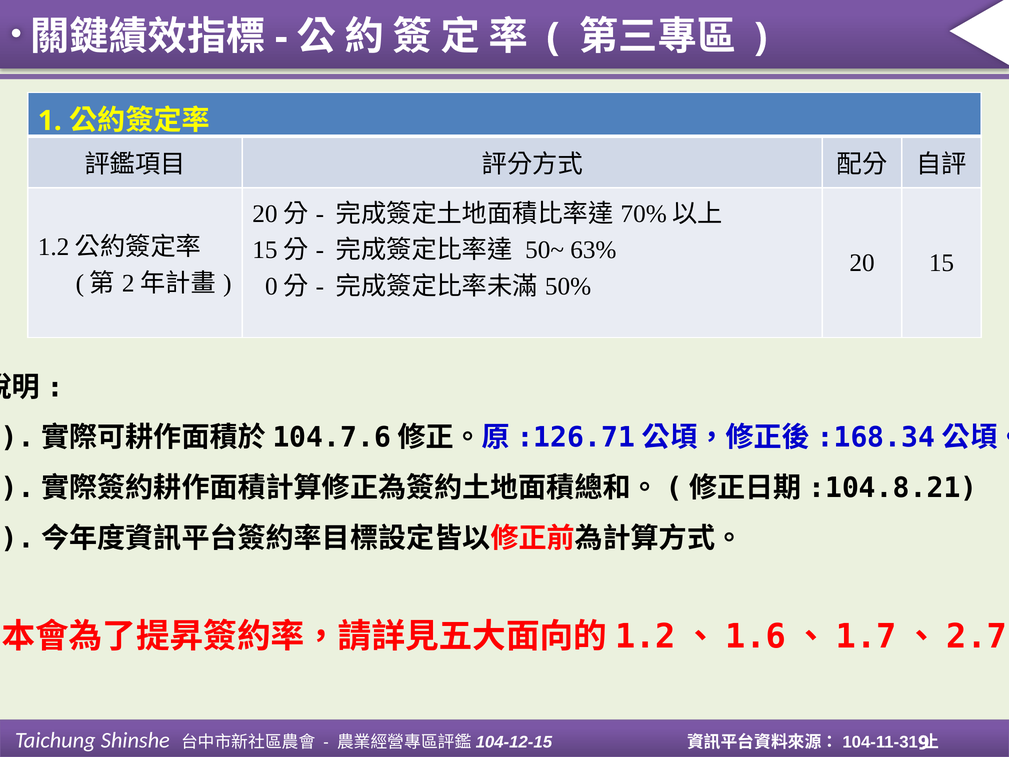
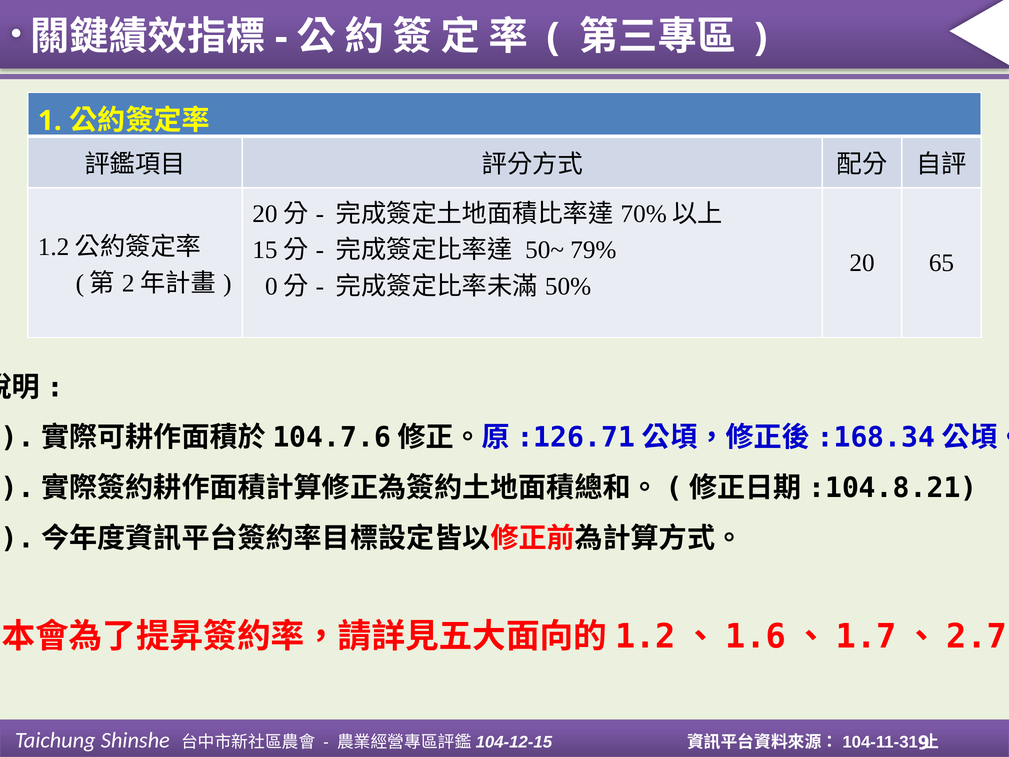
63%: 63% -> 79%
15: 15 -> 65
